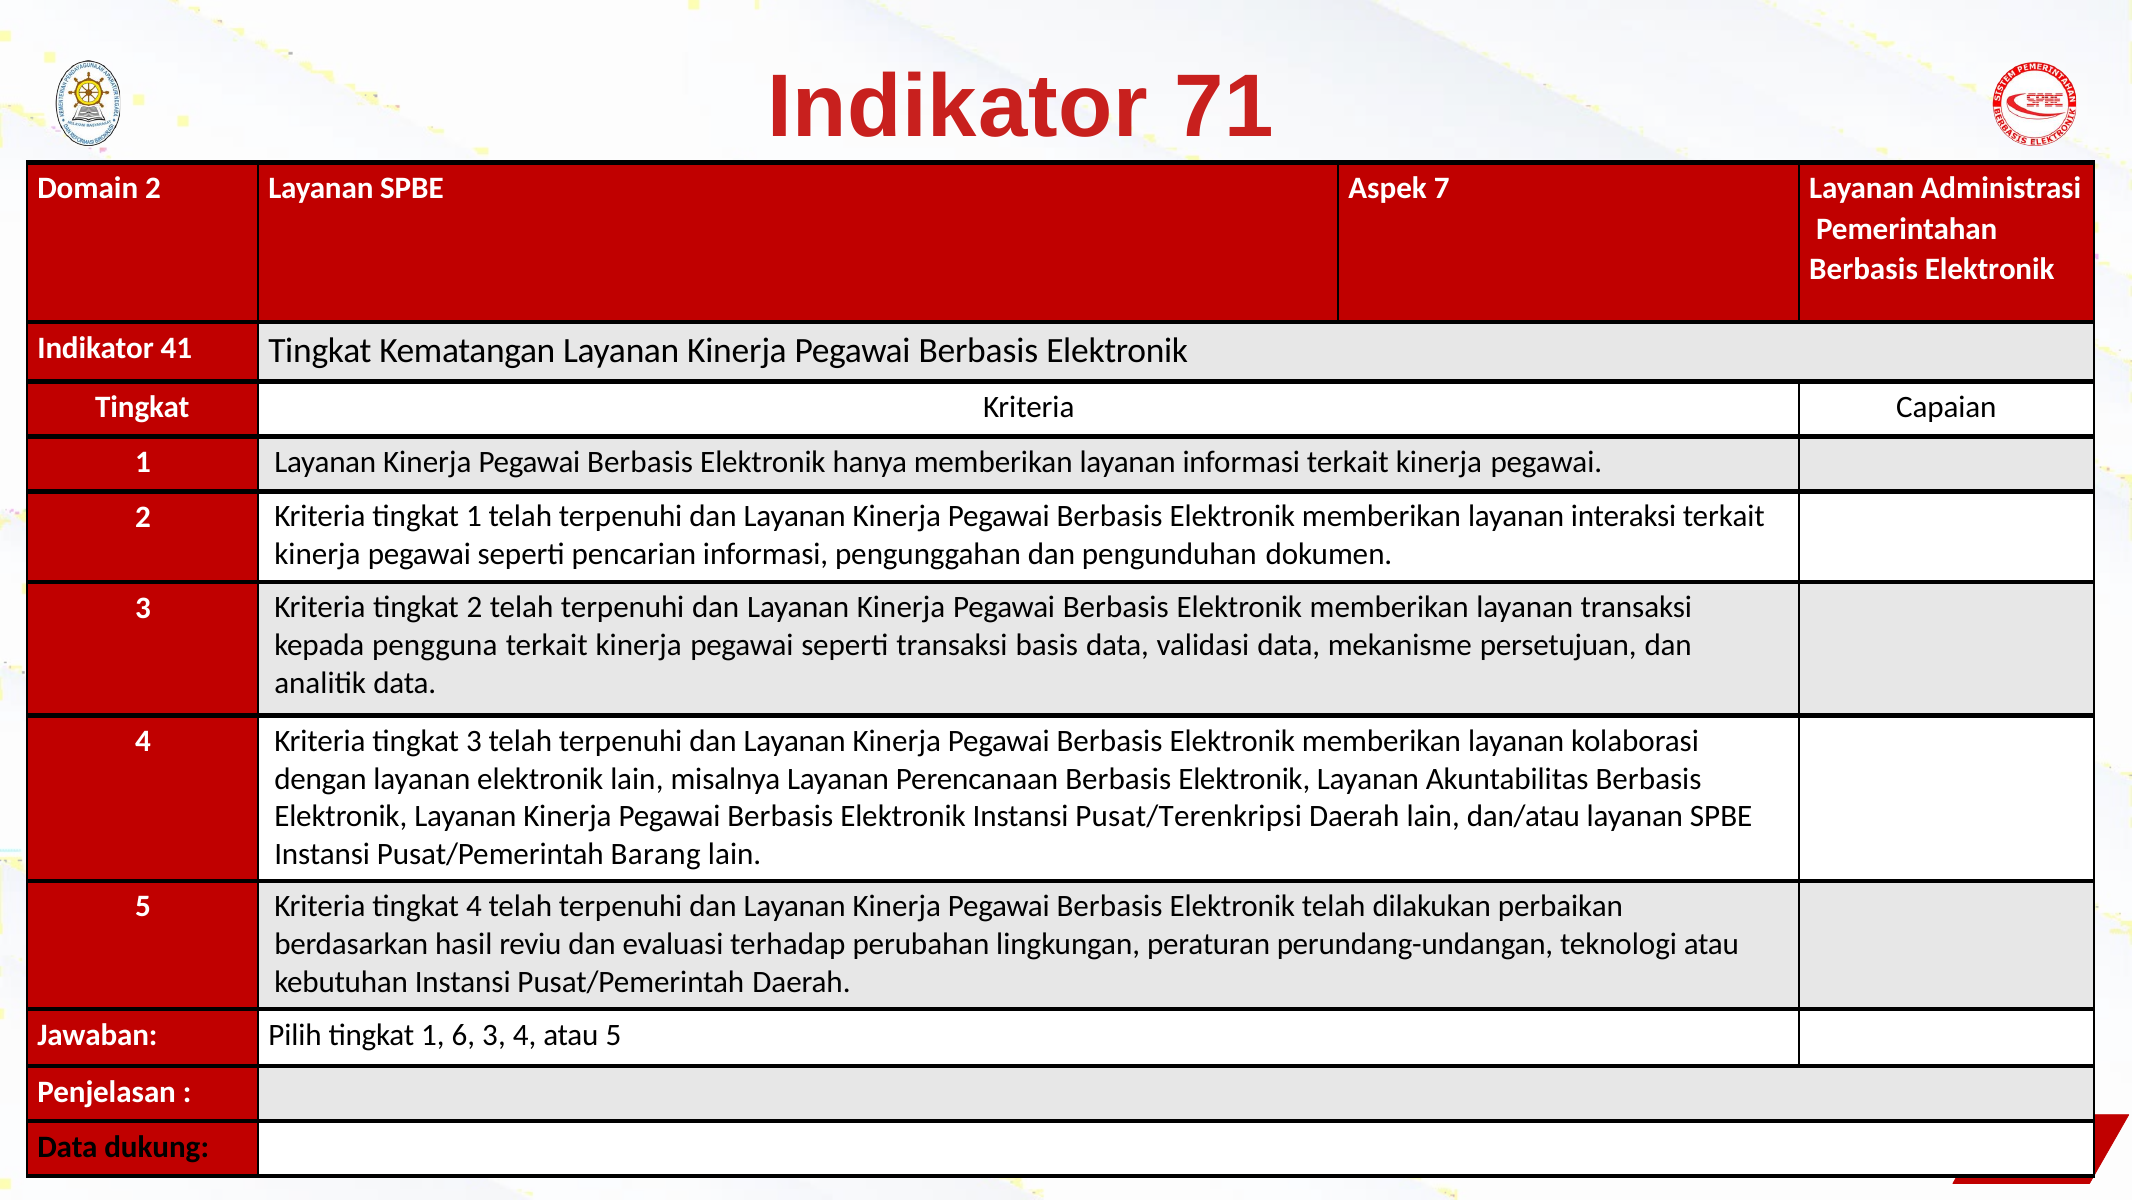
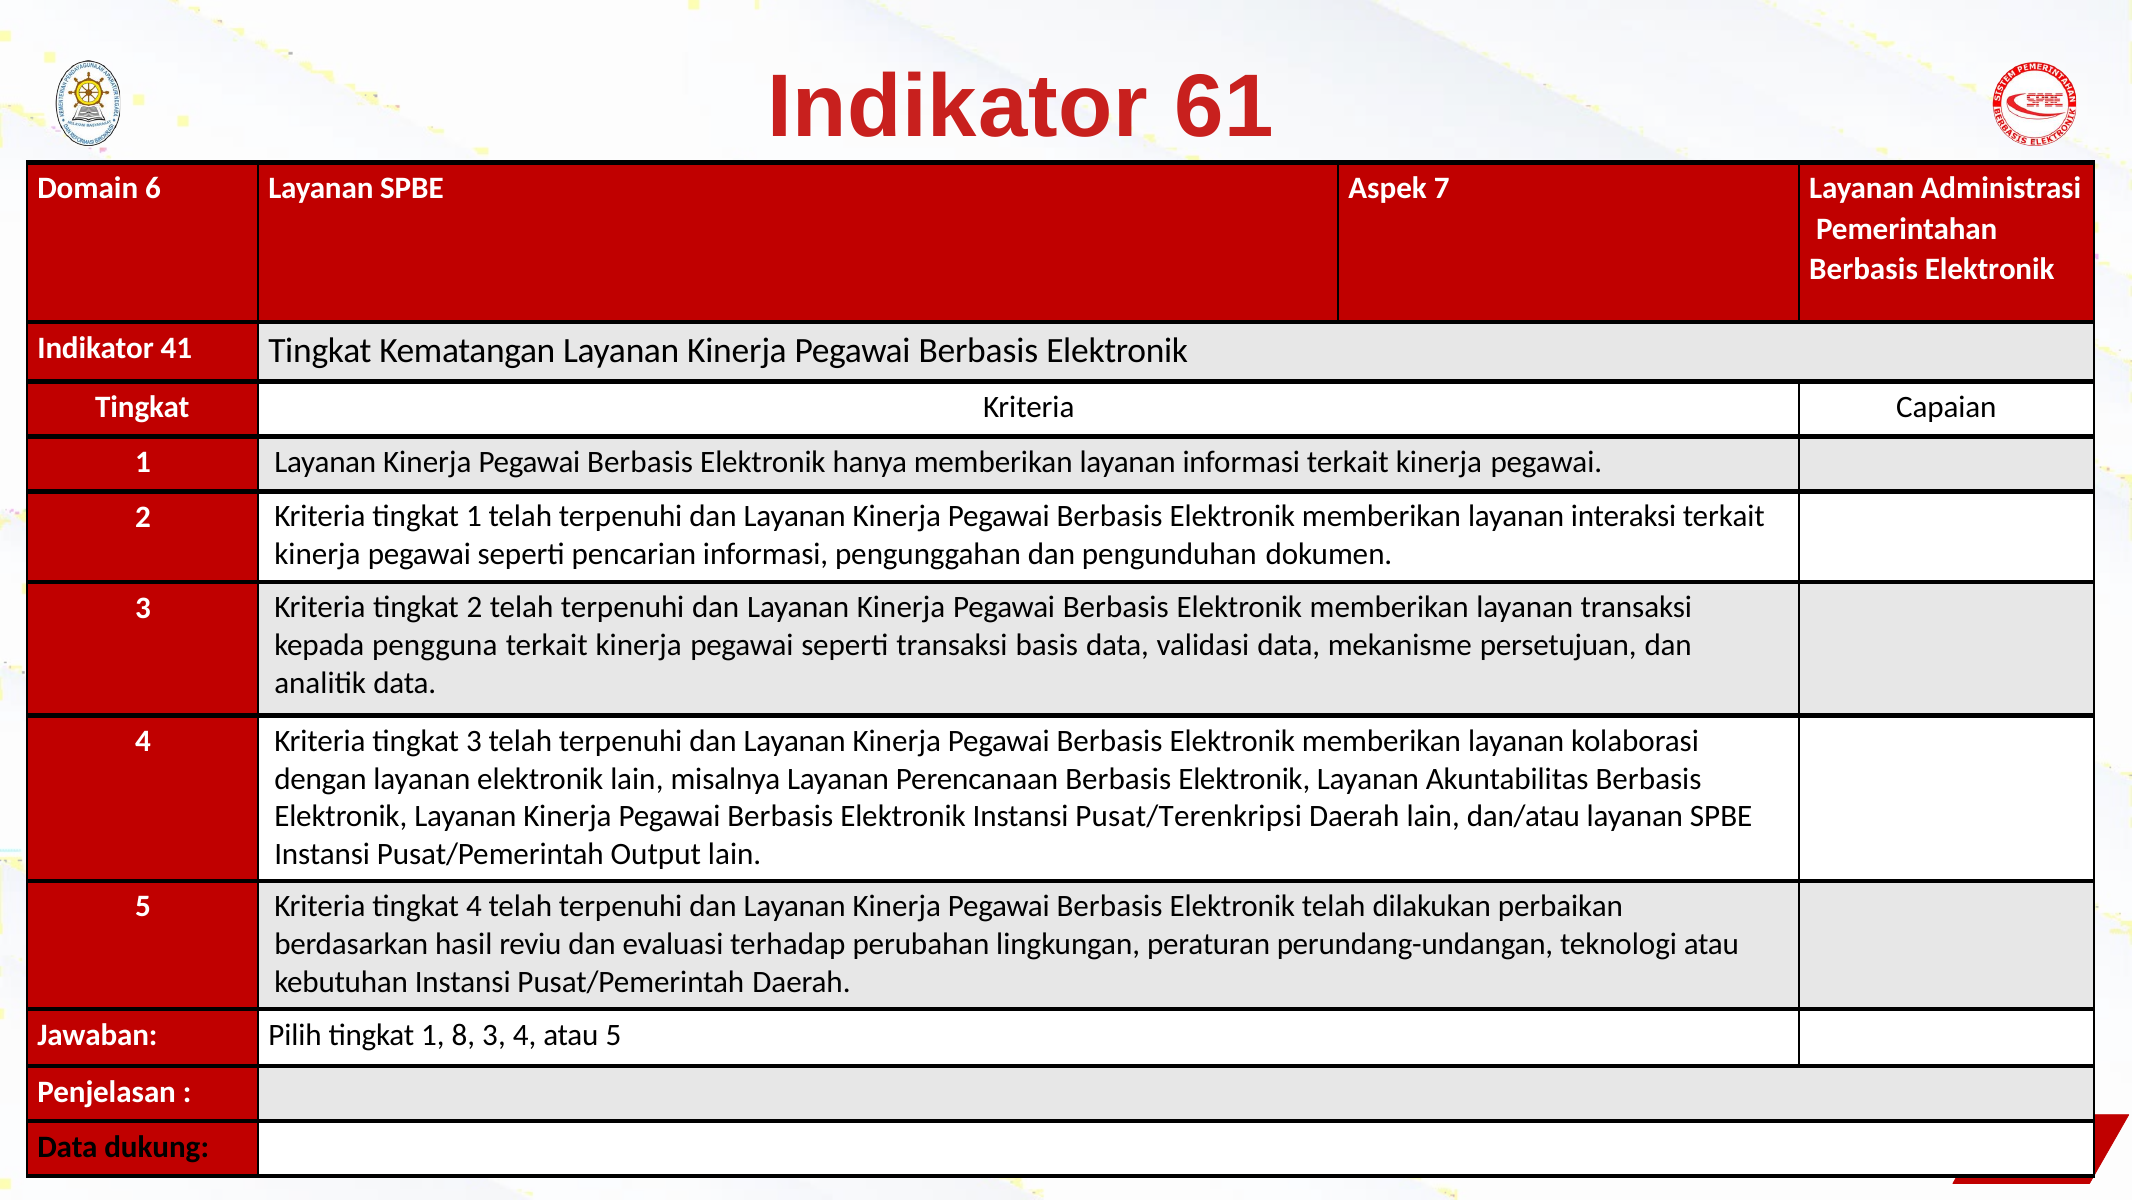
71: 71 -> 61
Domain 2: 2 -> 6
Barang: Barang -> Output
6: 6 -> 8
